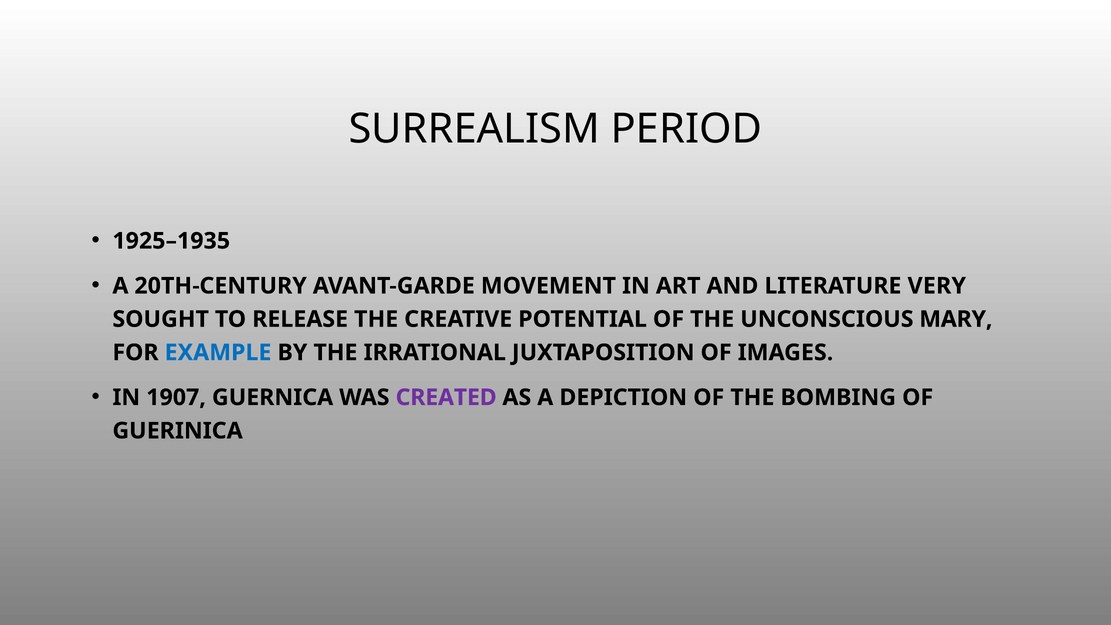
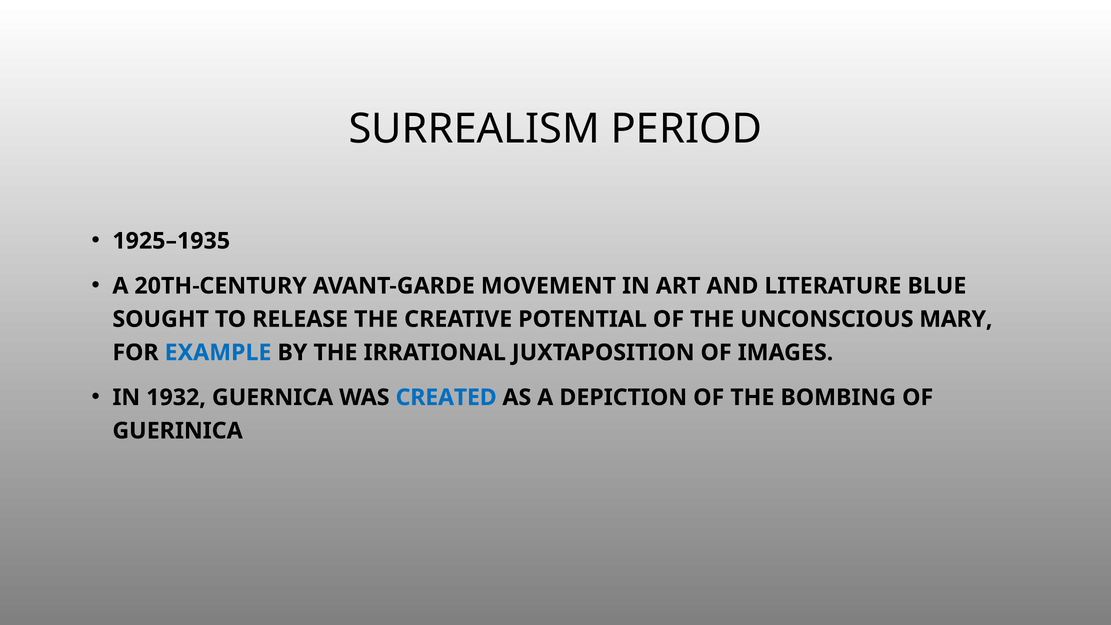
VERY: VERY -> BLUE
1907: 1907 -> 1932
CREATED colour: purple -> blue
